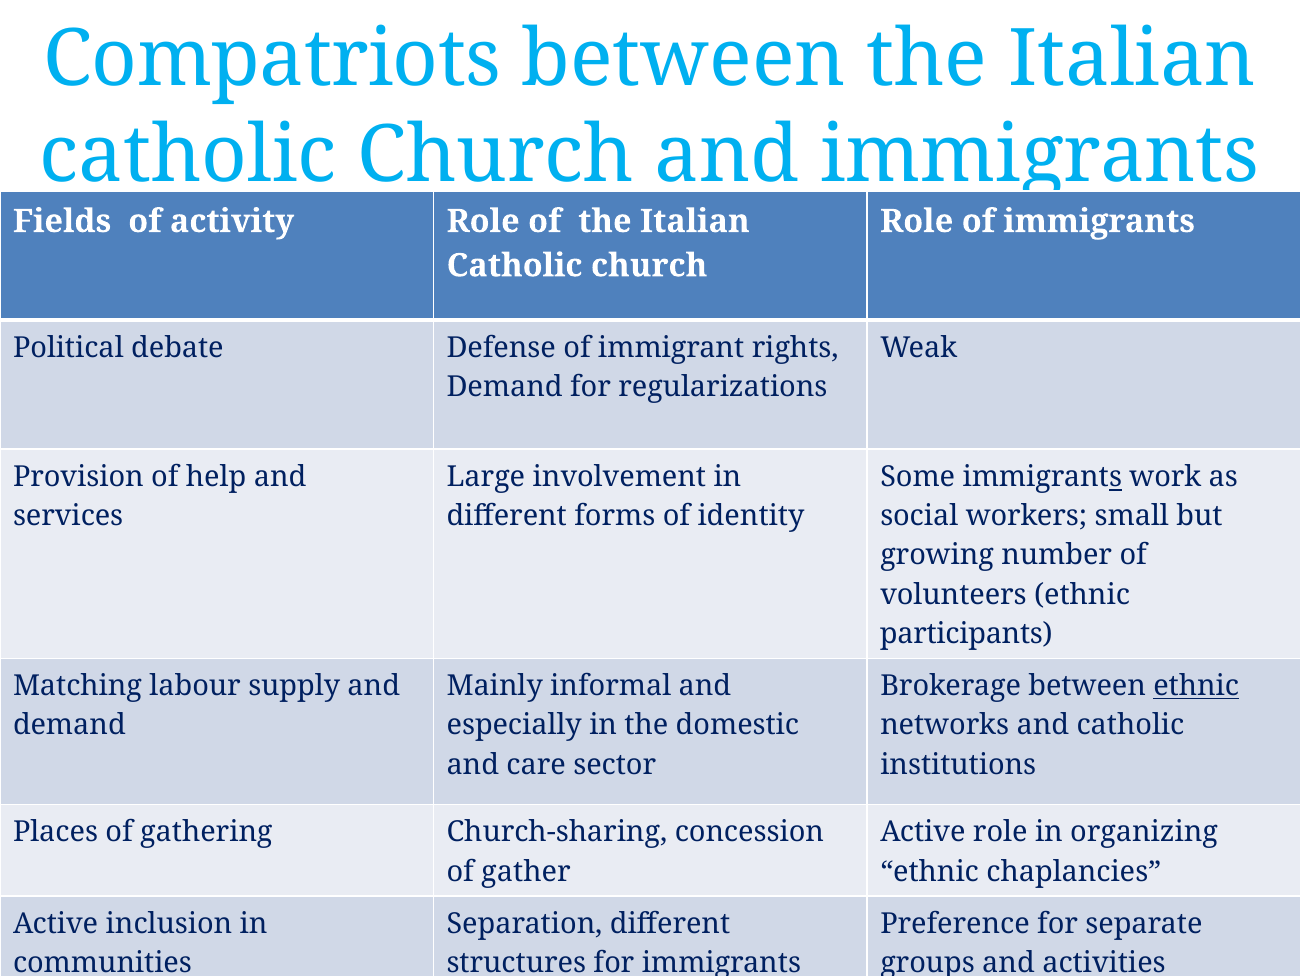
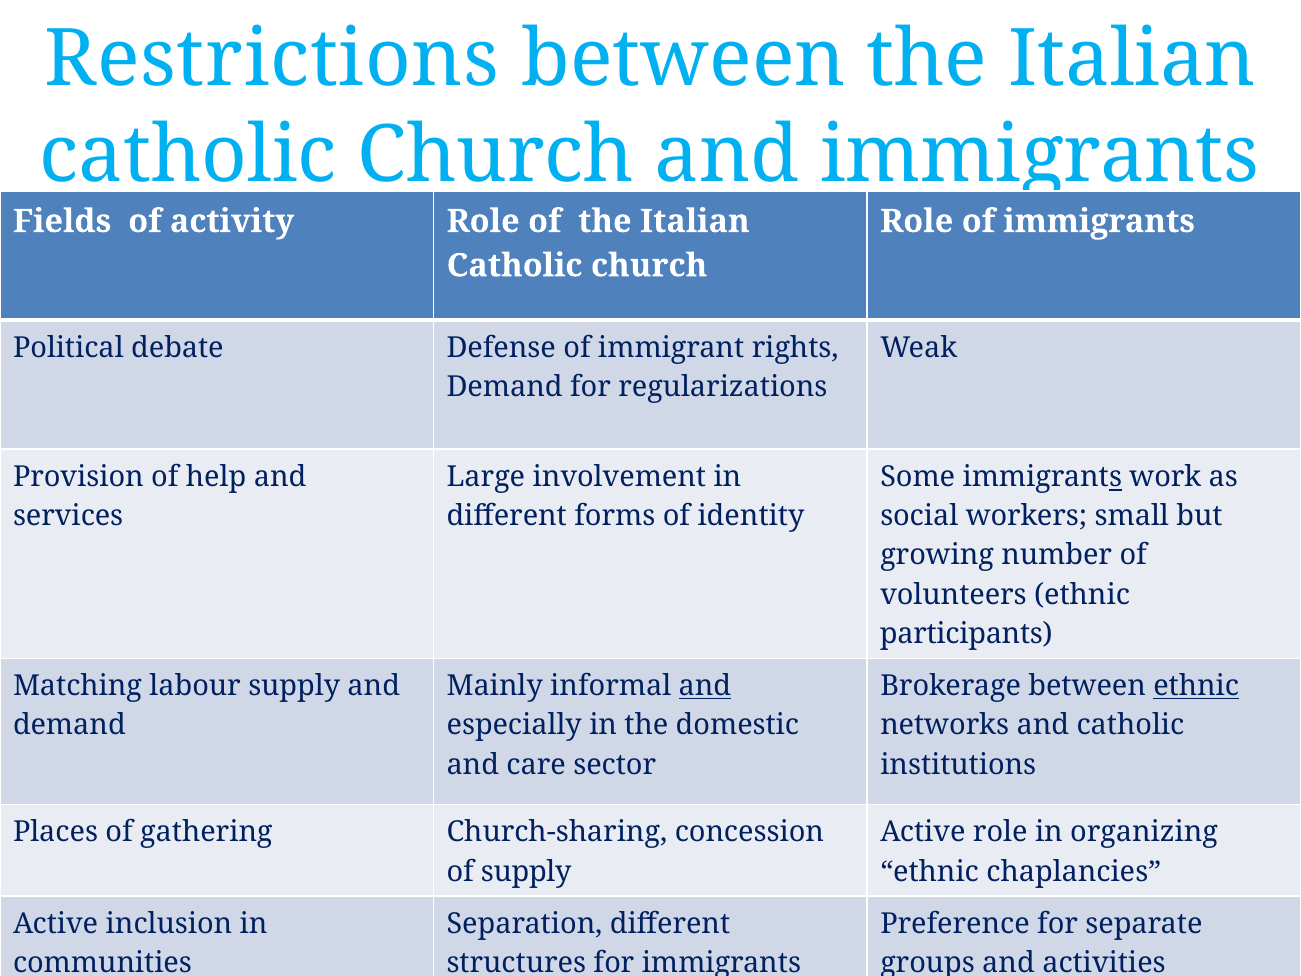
Compatriots: Compatriots -> Restrictions
and at (705, 686) underline: none -> present
of gather: gather -> supply
